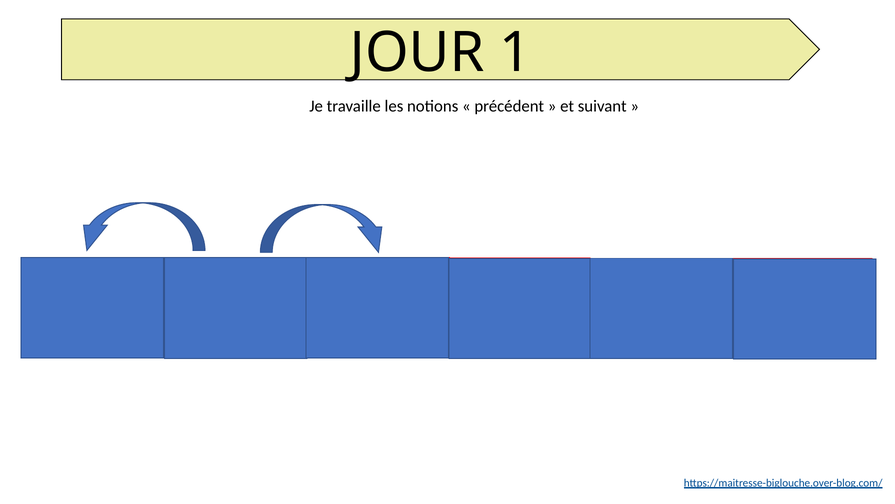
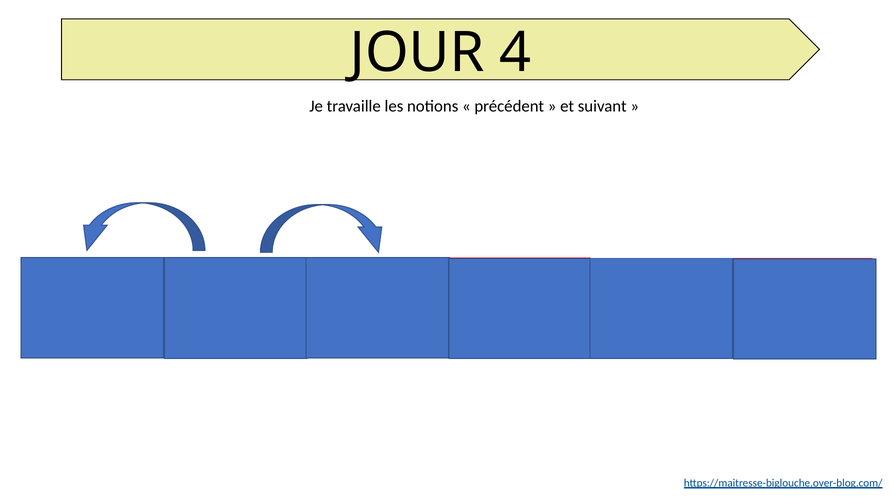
JOUR 1: 1 -> 4
